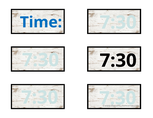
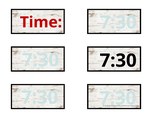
Time colour: blue -> red
